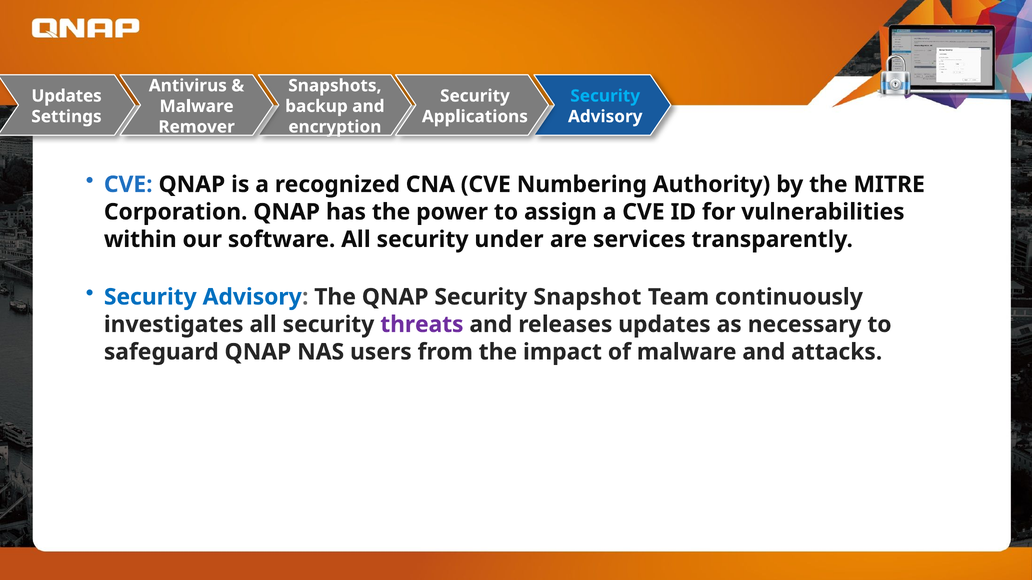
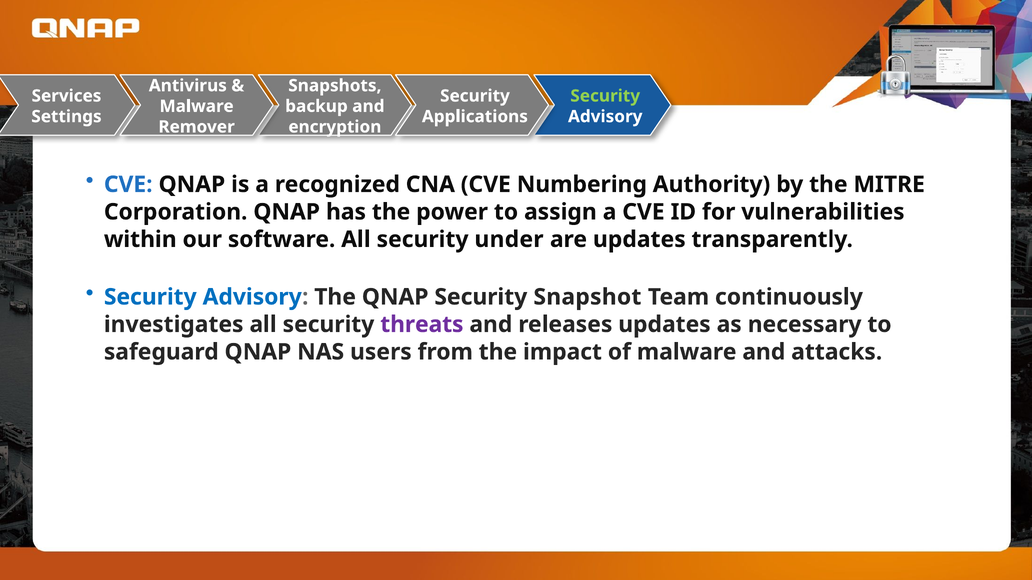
Updates at (67, 96): Updates -> Services
Security at (605, 96) colour: light blue -> light green
are services: services -> updates
